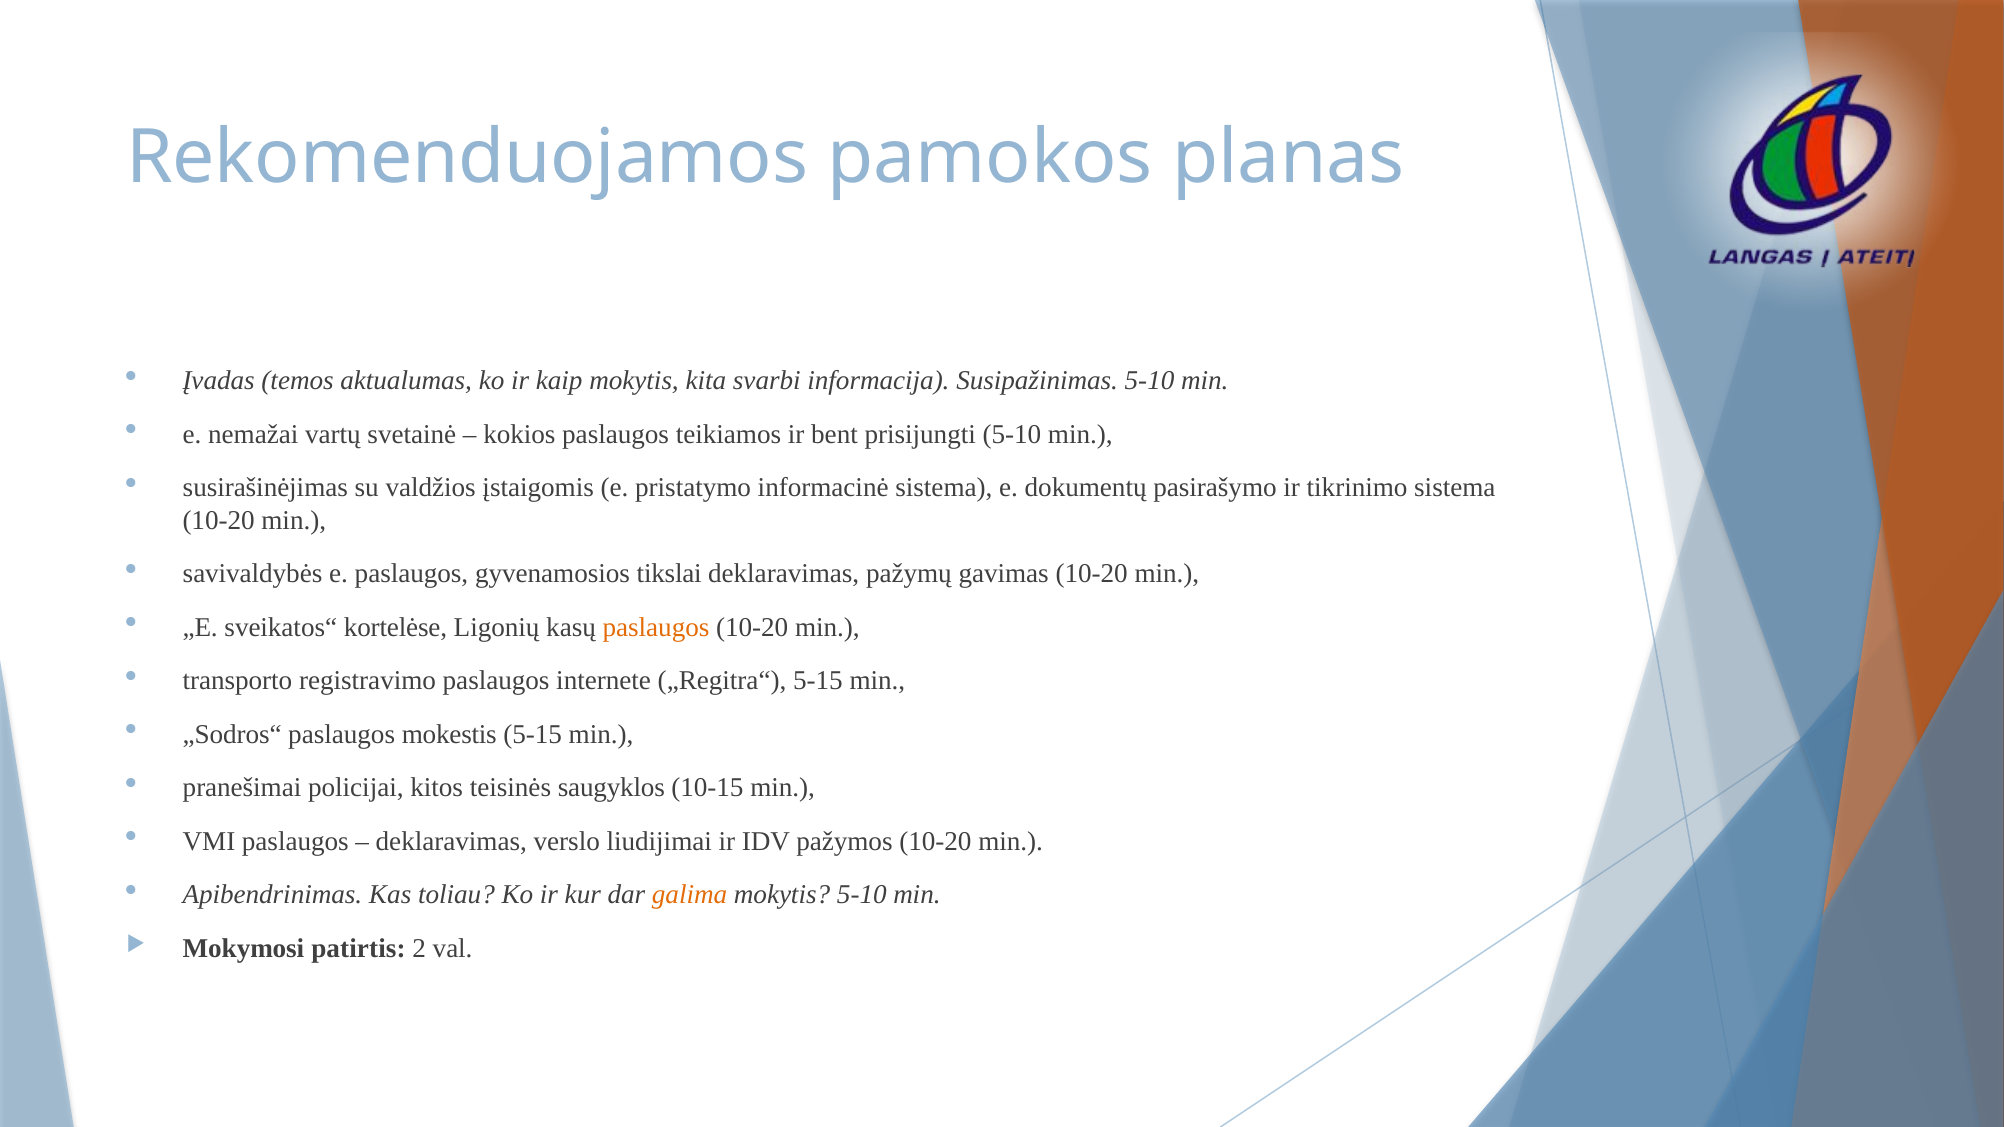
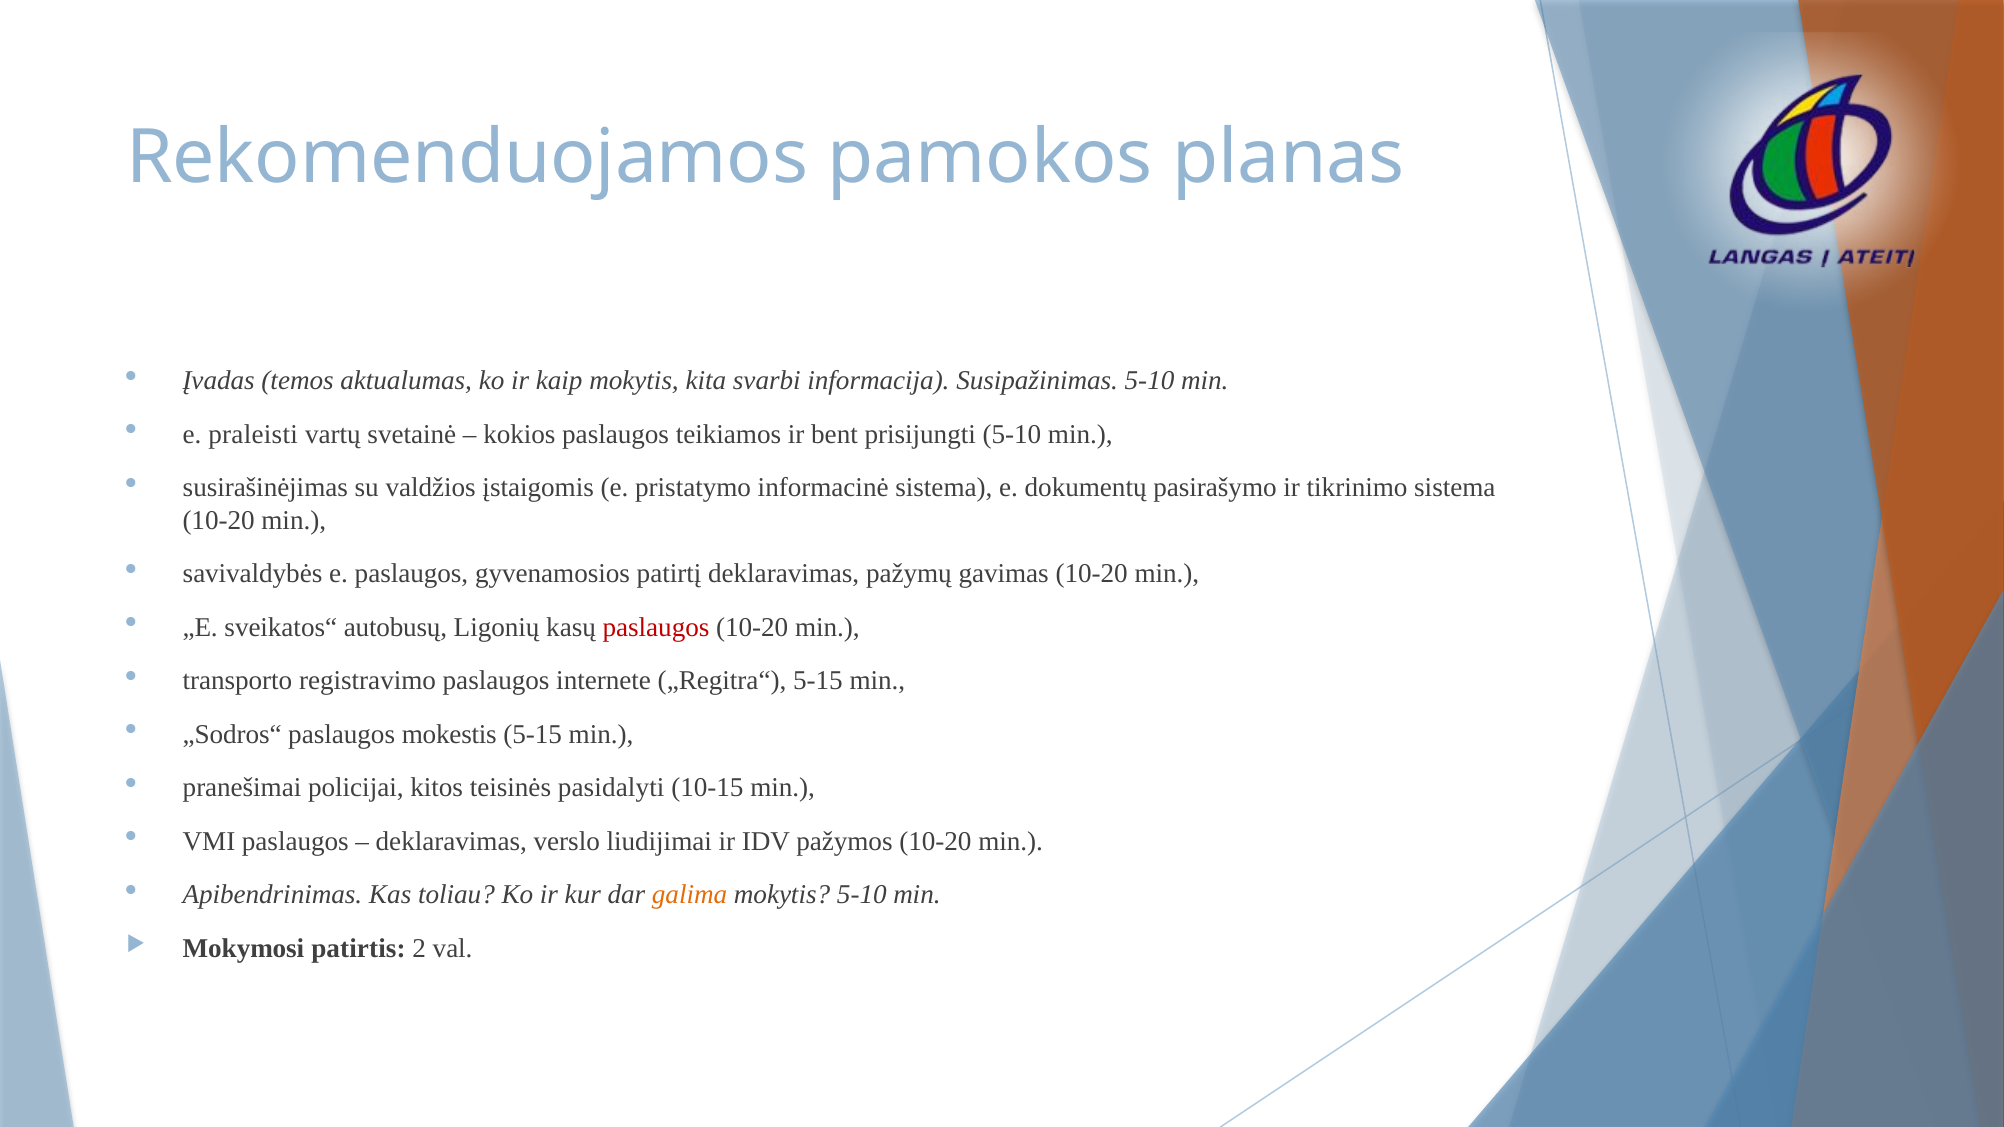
nemažai: nemažai -> praleisti
tikslai: tikslai -> patirtį
kortelėse: kortelėse -> autobusų
paslaugos at (656, 627) colour: orange -> red
saugyklos: saugyklos -> pasidalyti
